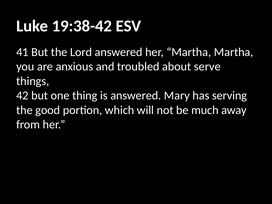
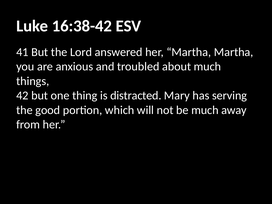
19:38-42: 19:38-42 -> 16:38-42
about serve: serve -> much
is answered: answered -> distracted
